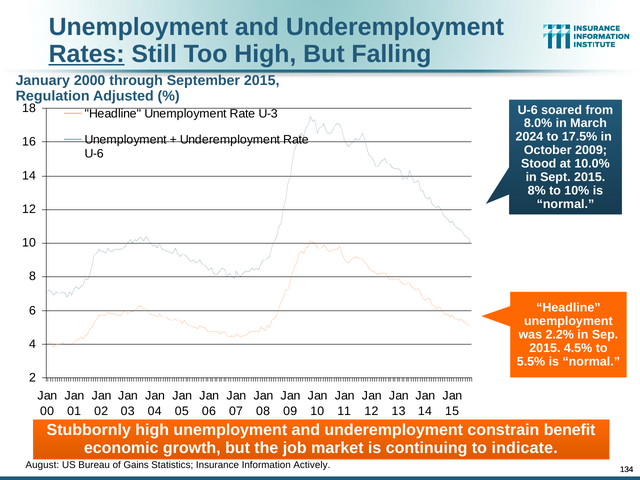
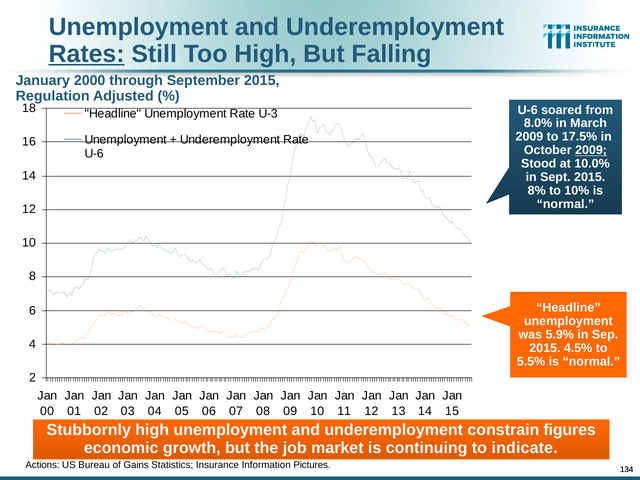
2024 at (529, 137): 2024 -> 2009
2009 at (591, 150) underline: none -> present
2.2%: 2.2% -> 5.9%
benefit: benefit -> figures
August: August -> Actions
Actively: Actively -> Pictures
